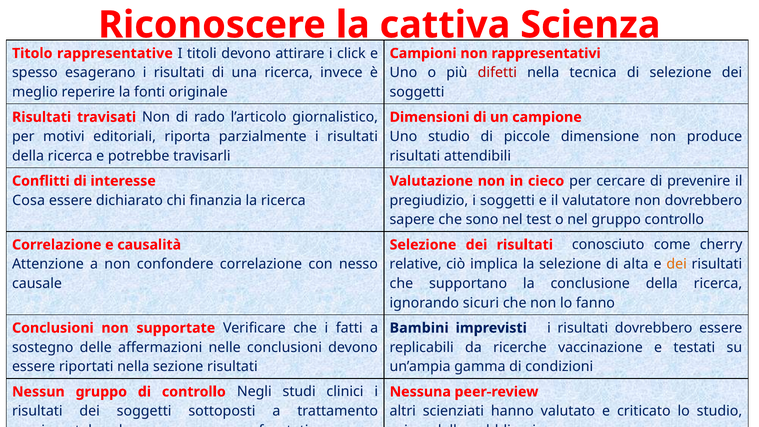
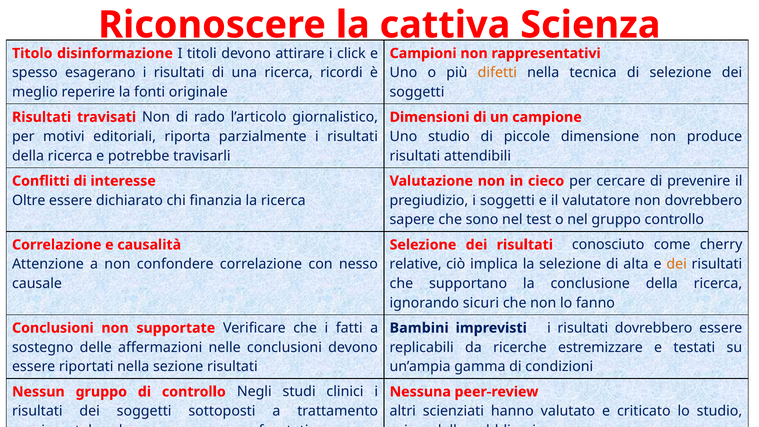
rappresentative: rappresentative -> disinformazione
invece: invece -> ricordi
difetti colour: red -> orange
Cosa: Cosa -> Oltre
vaccinazione: vaccinazione -> estremizzare
